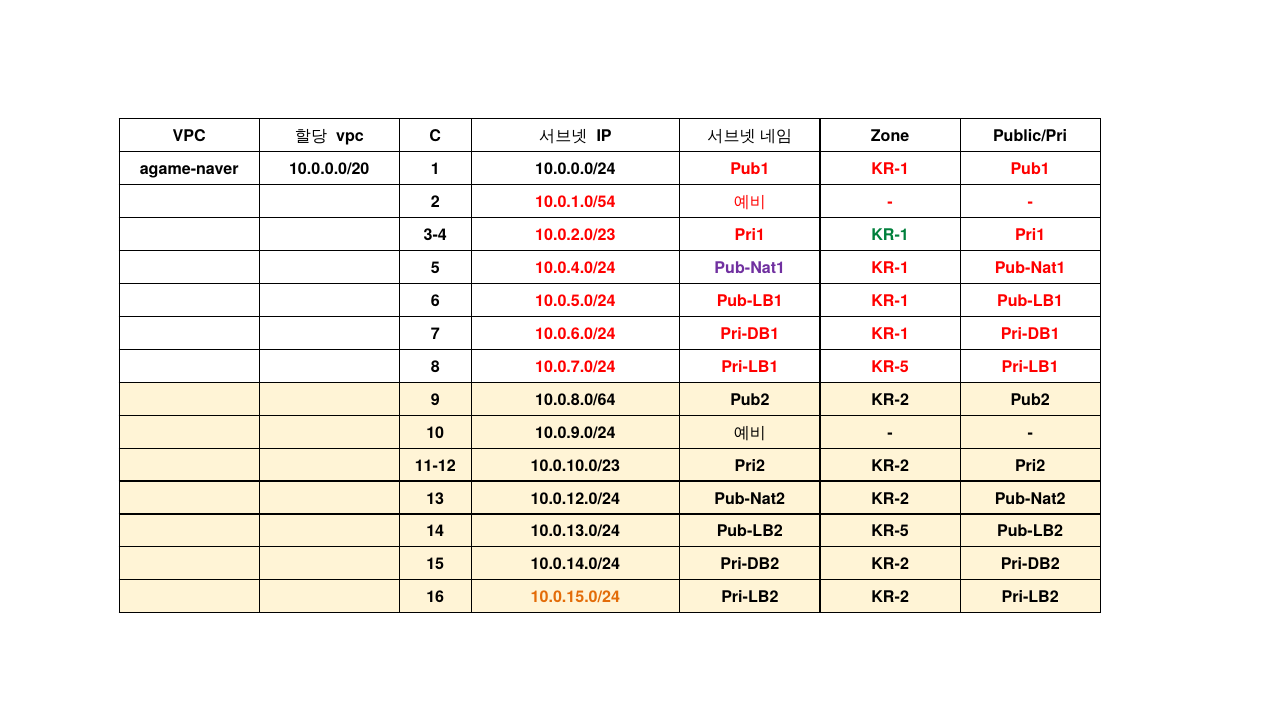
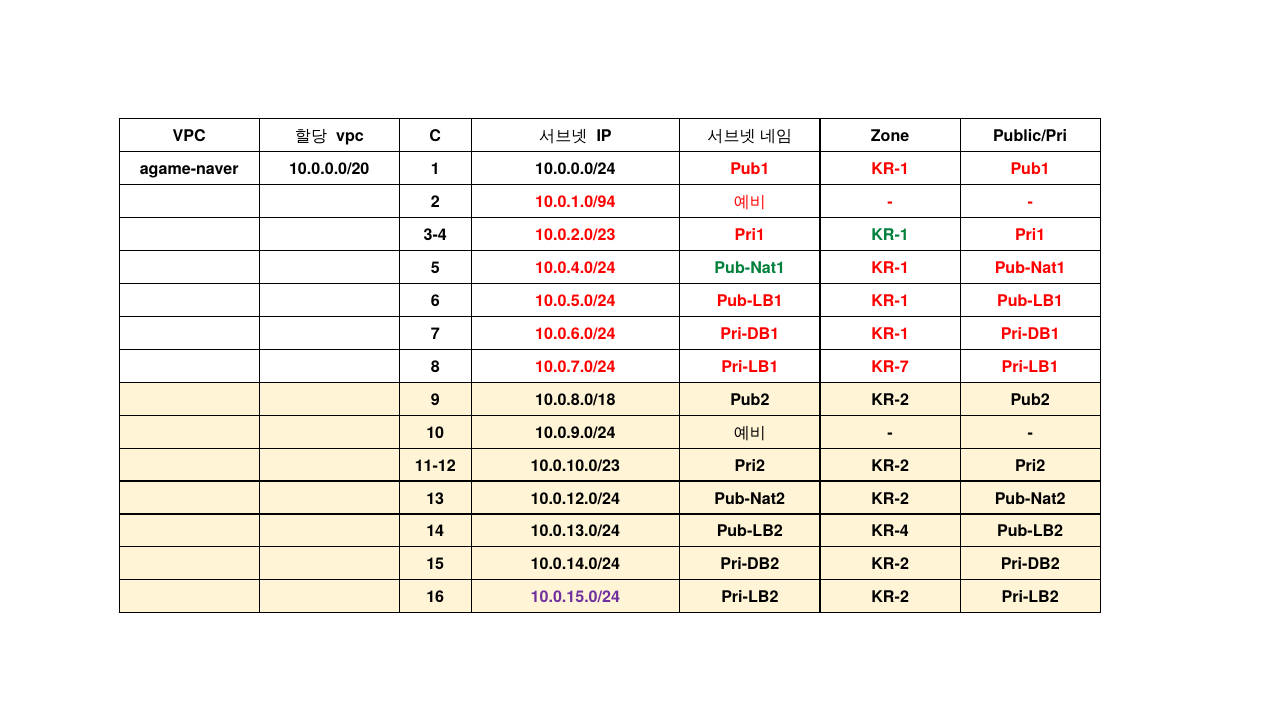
10.0.1.0/54: 10.0.1.0/54 -> 10.0.1.0/94
Pub-Nat1 at (750, 268) colour: purple -> green
Pri-LB1 KR-5: KR-5 -> KR-7
10.0.8.0/64: 10.0.8.0/64 -> 10.0.8.0/18
Pub-LB2 KR-5: KR-5 -> KR-4
10.0.15.0/24 colour: orange -> purple
